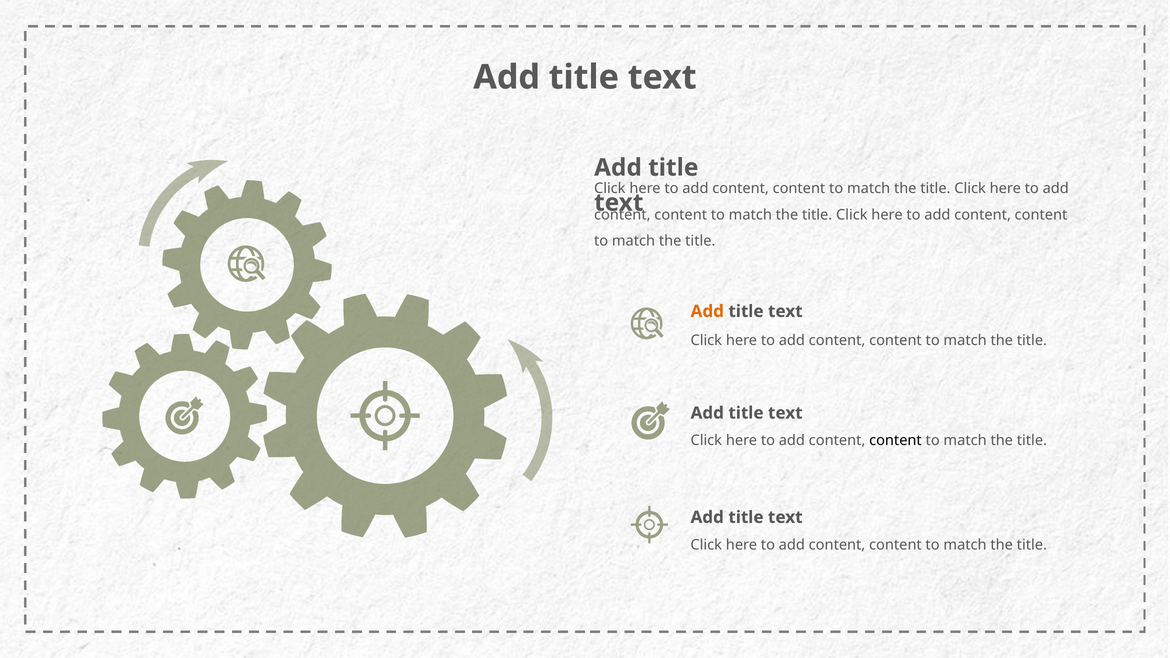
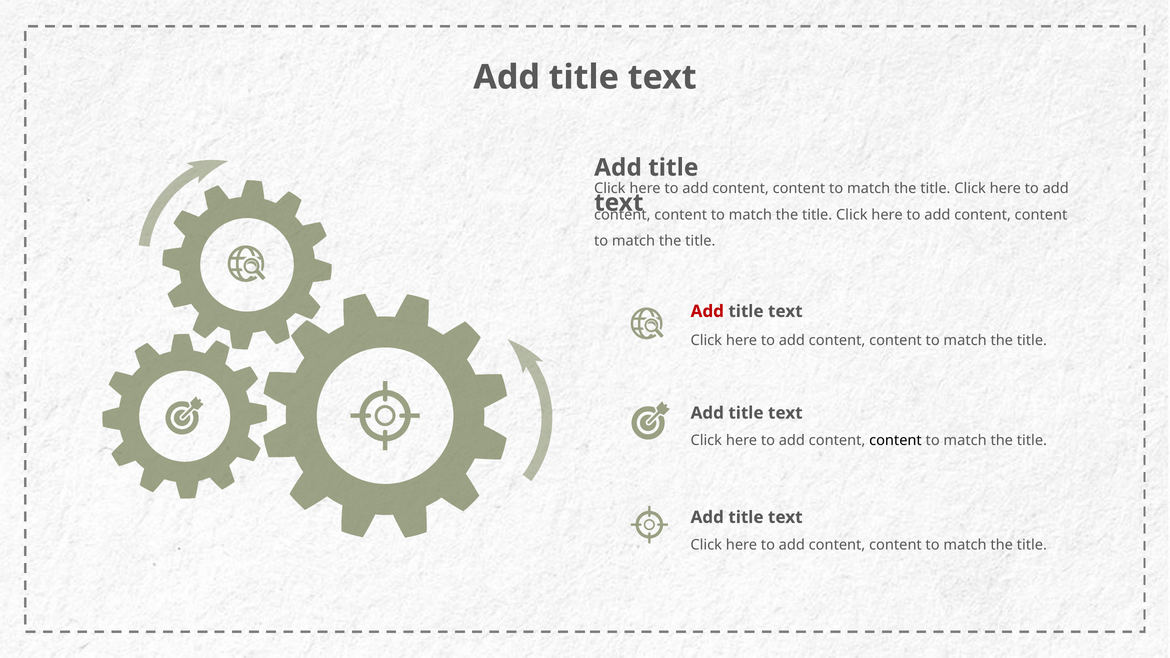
Add at (707, 311) colour: orange -> red
